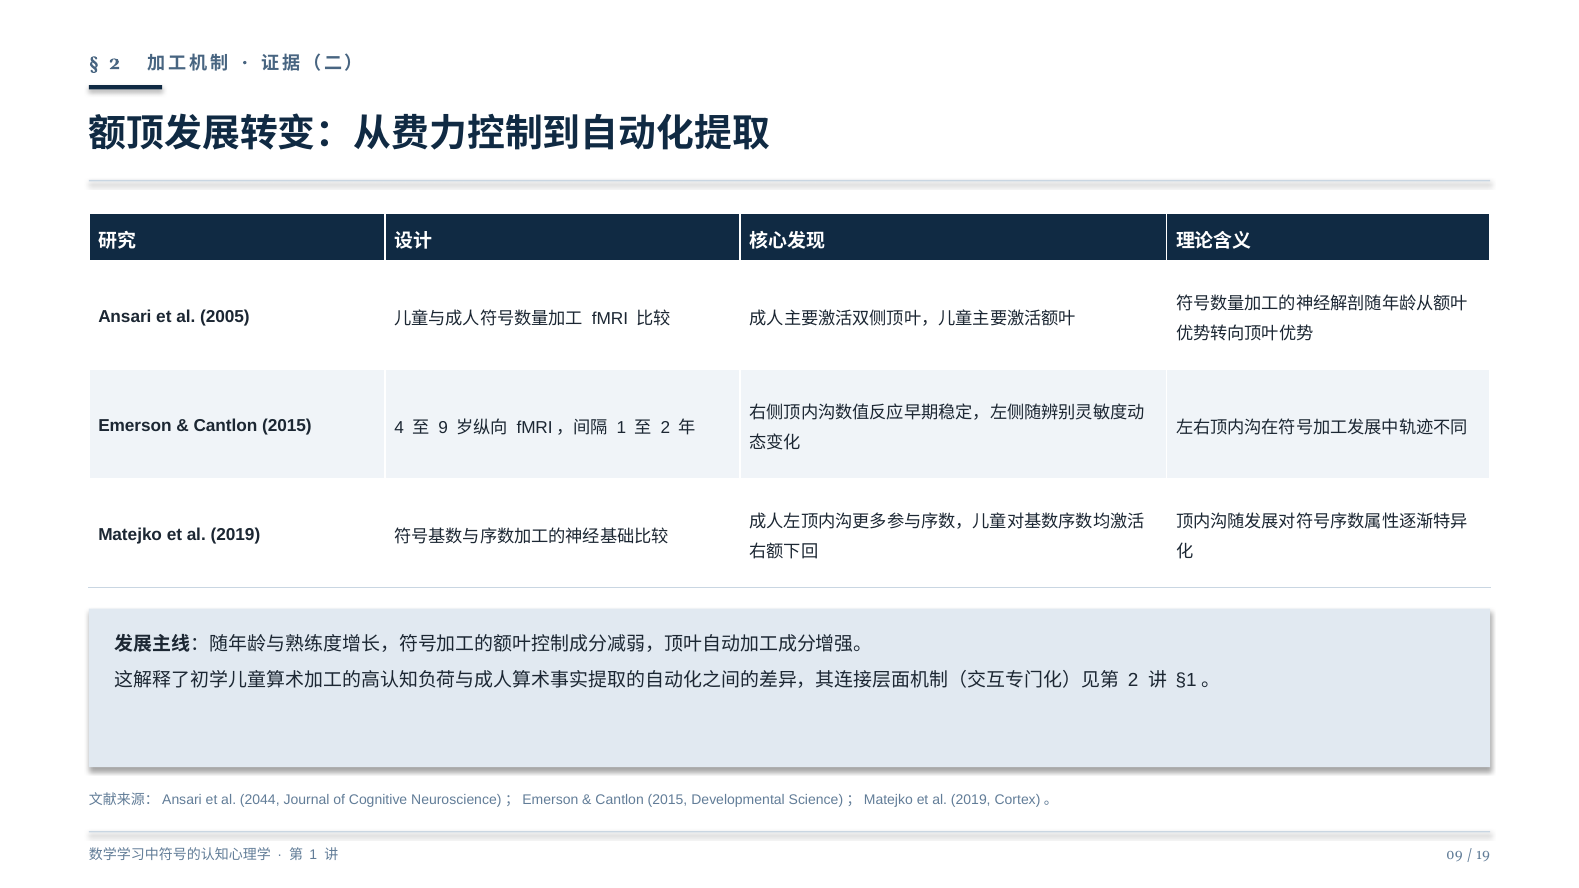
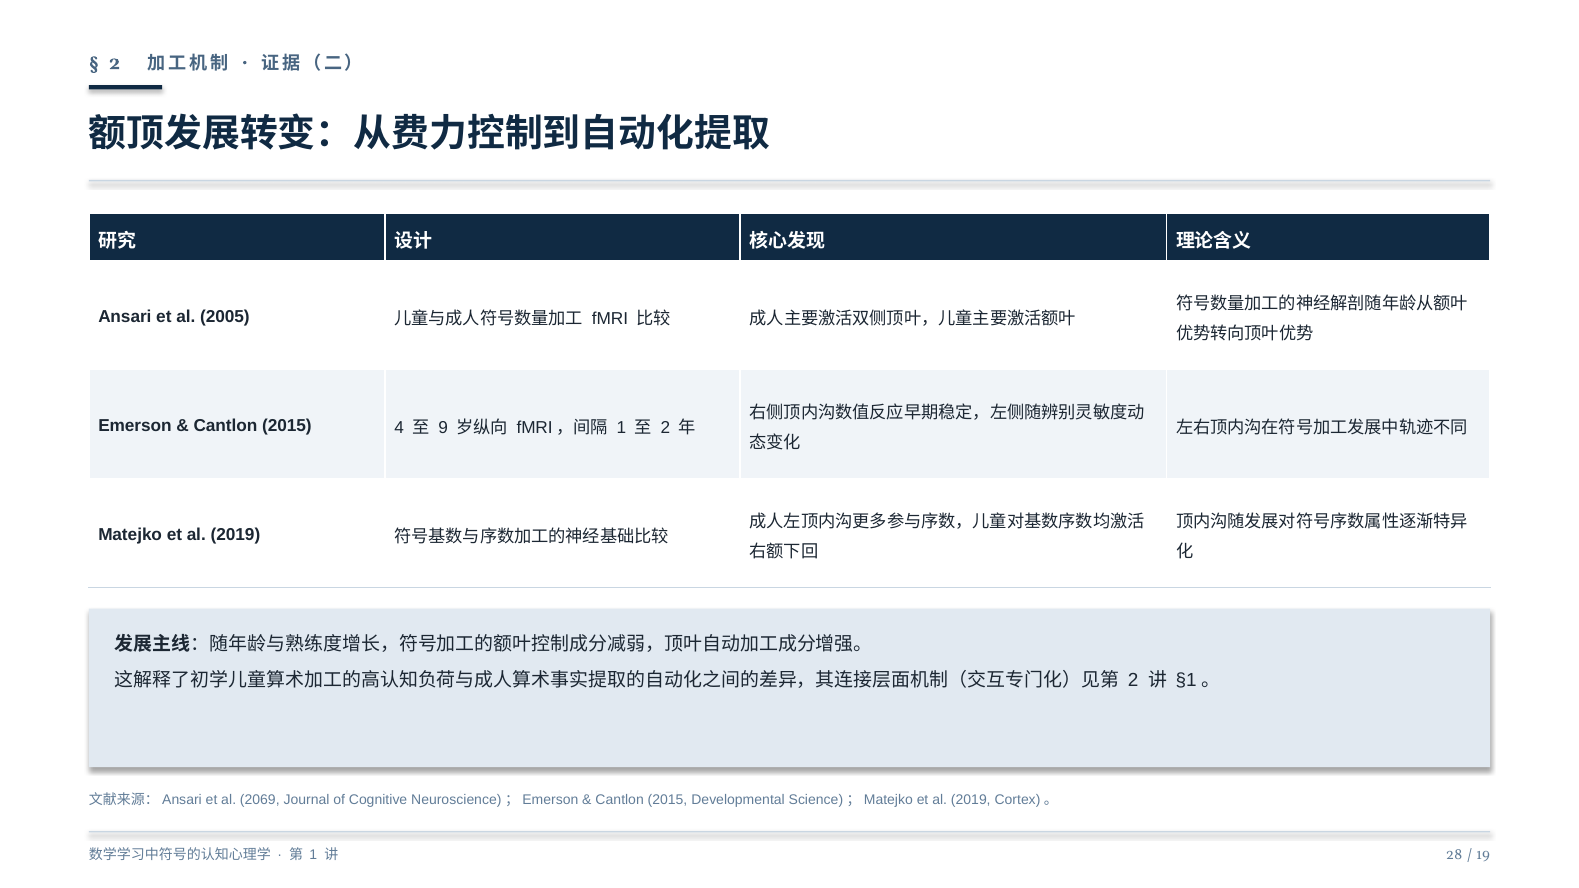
2044: 2044 -> 2069
09: 09 -> 28
